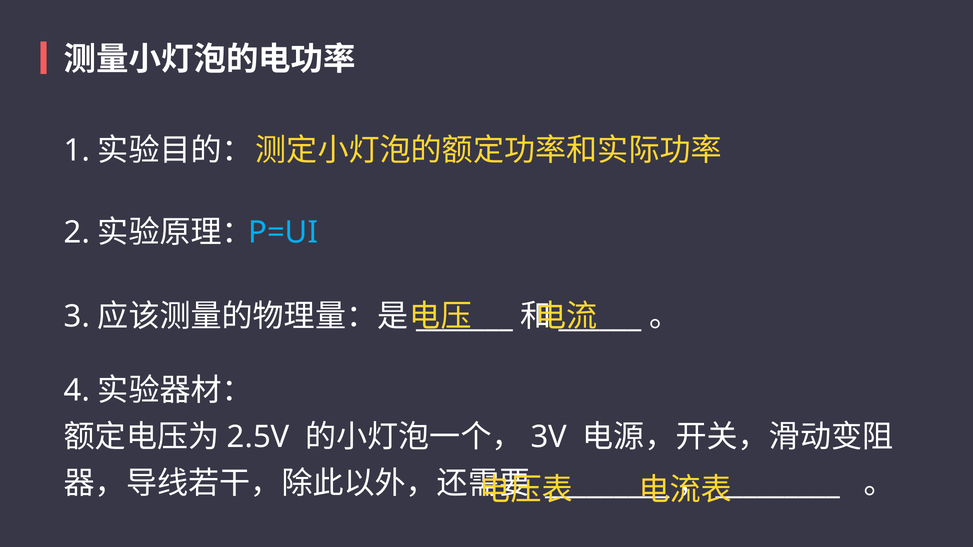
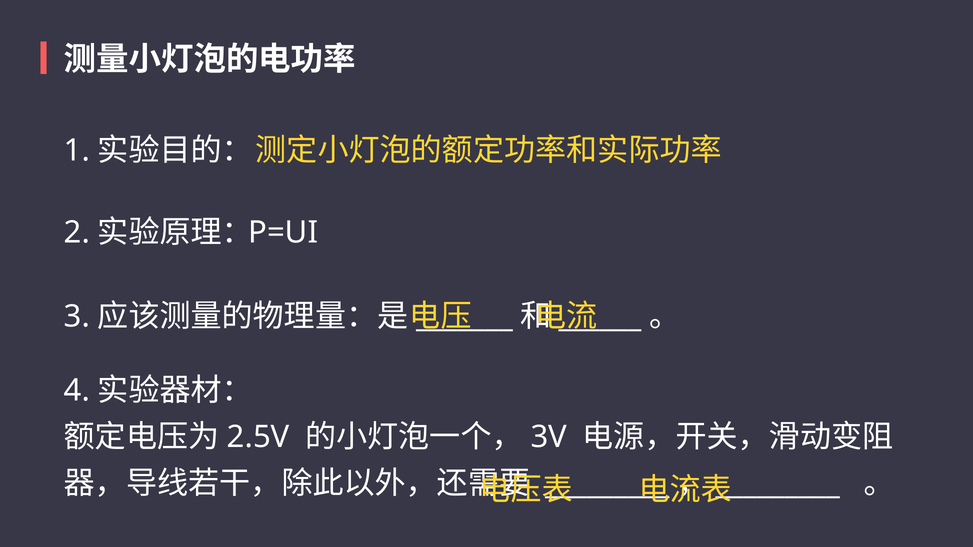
P=UI colour: light blue -> white
